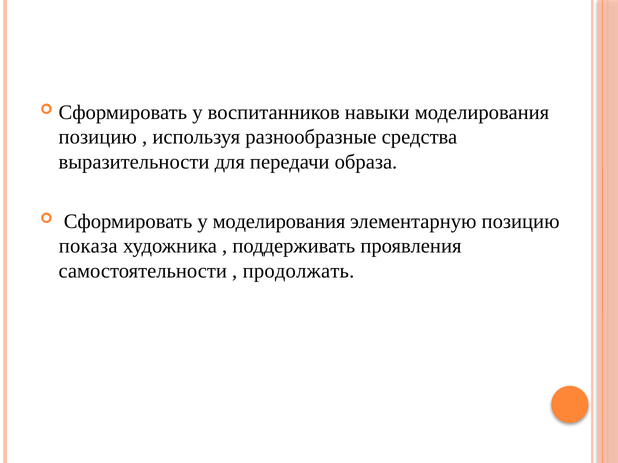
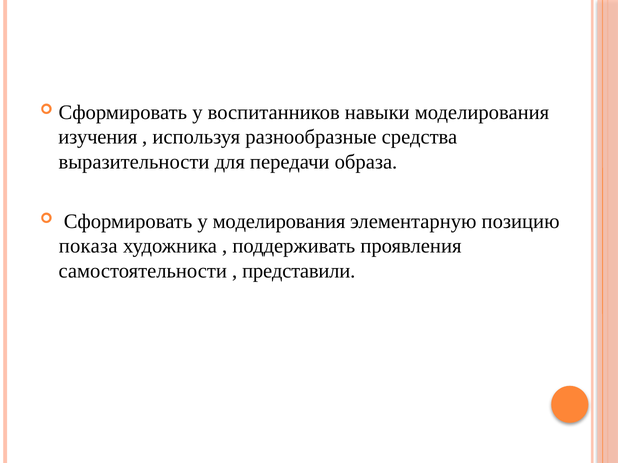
позицию at (98, 137): позицию -> изучения
продолжать: продолжать -> представили
